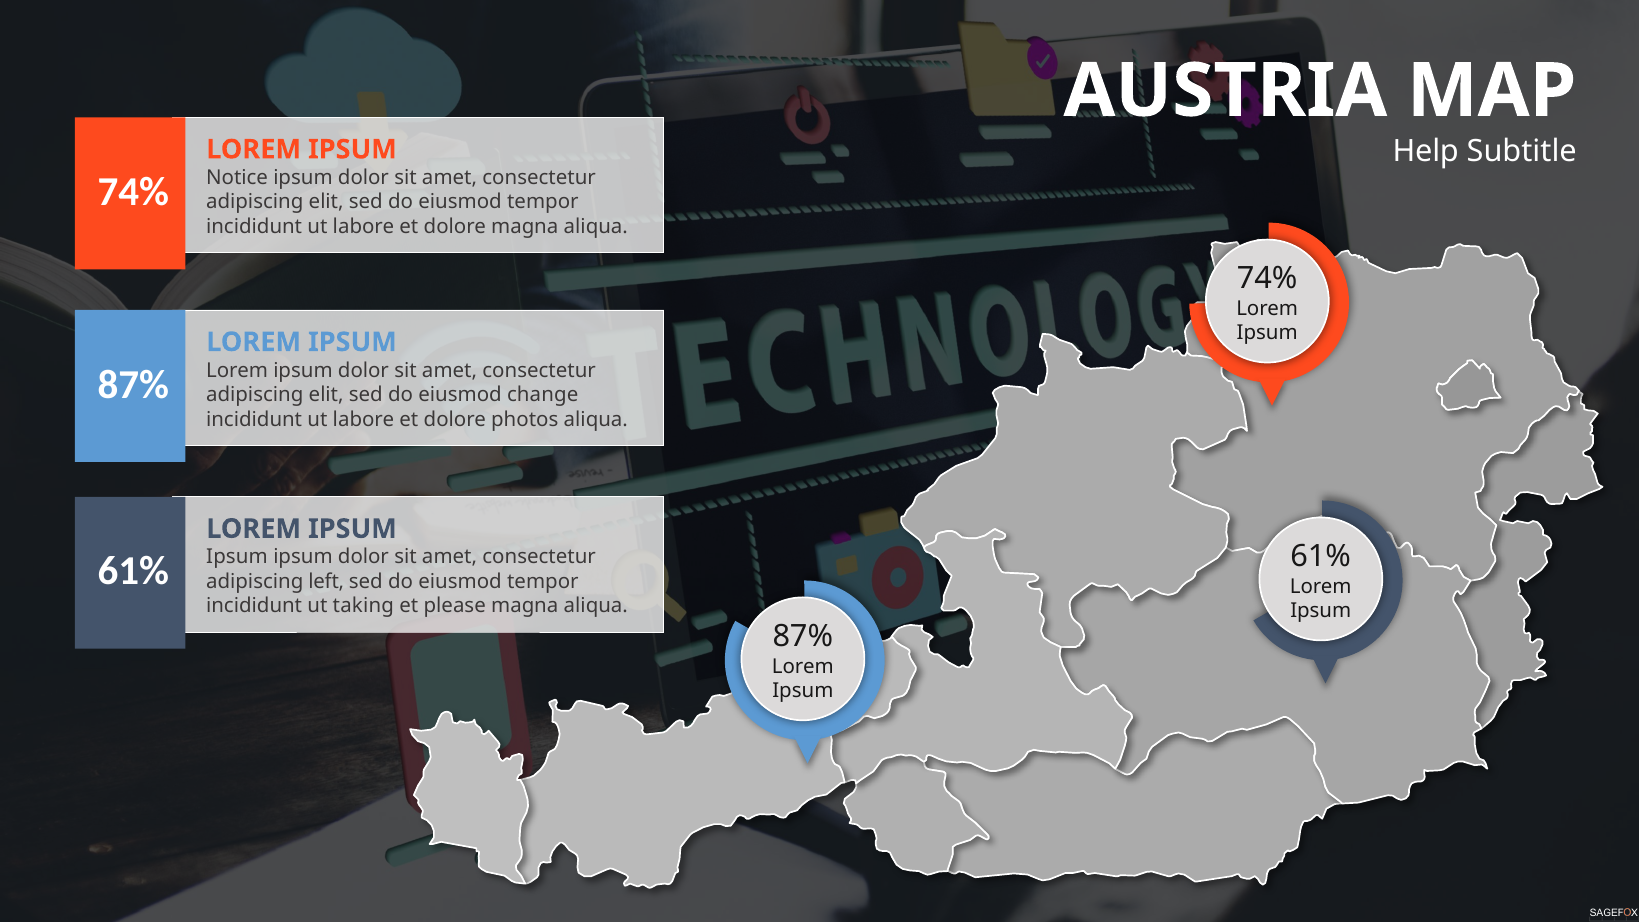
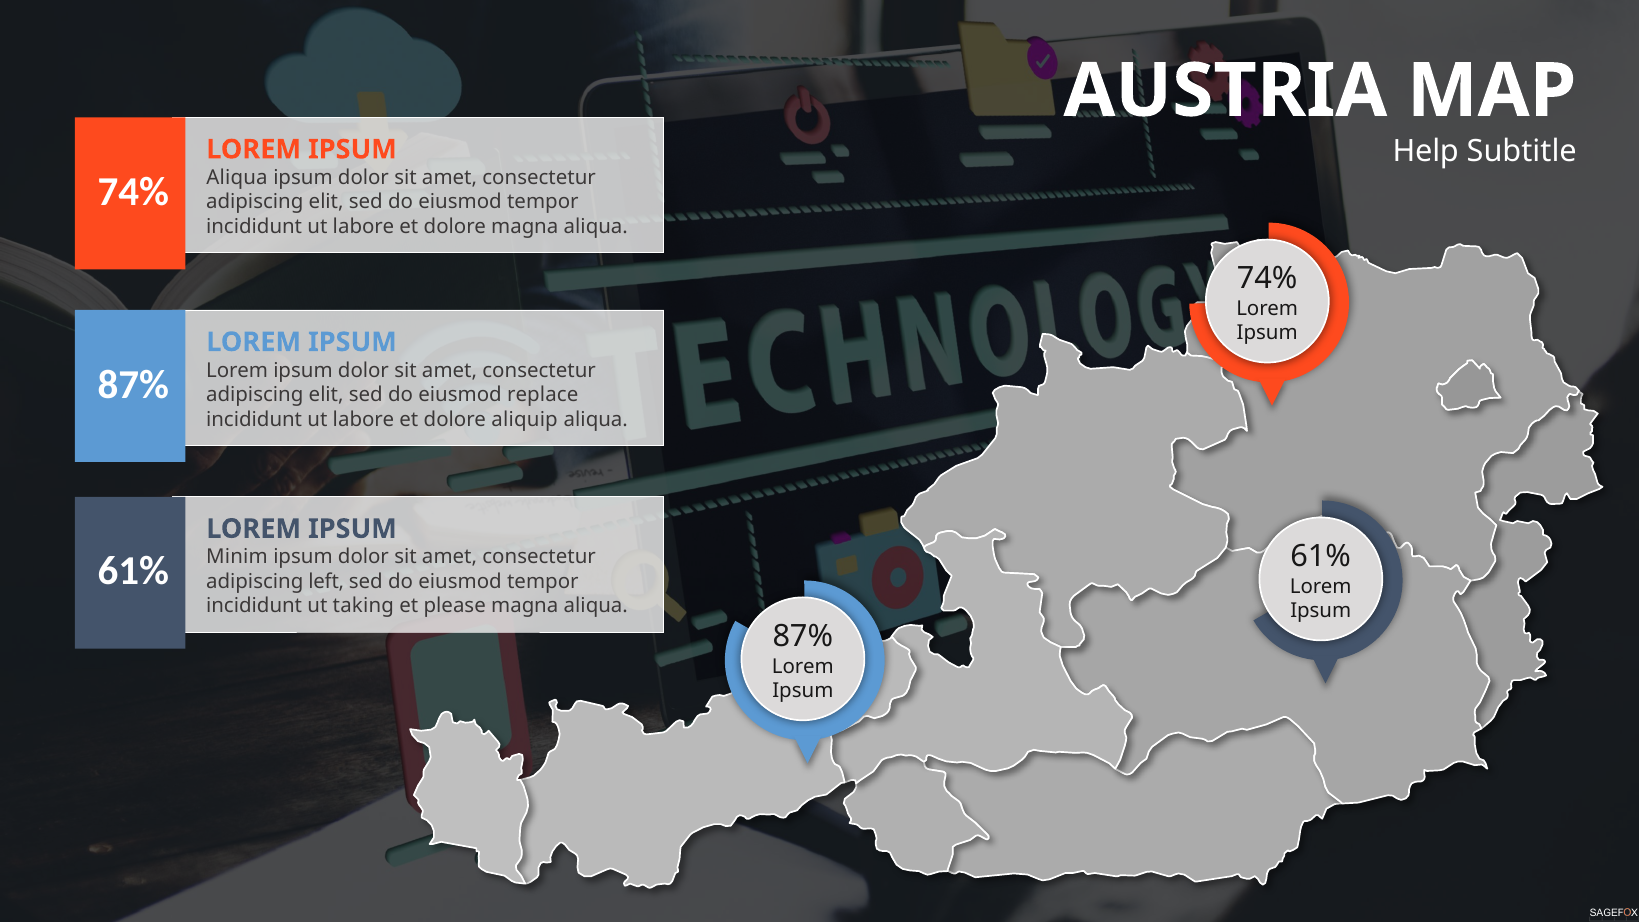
Notice at (237, 178): Notice -> Aliqua
change: change -> replace
photos: photos -> aliquip
Ipsum at (237, 557): Ipsum -> Minim
